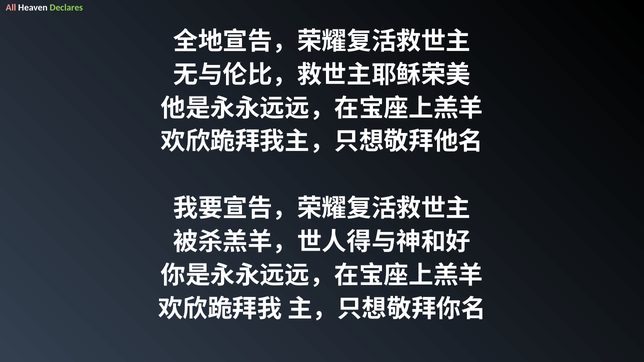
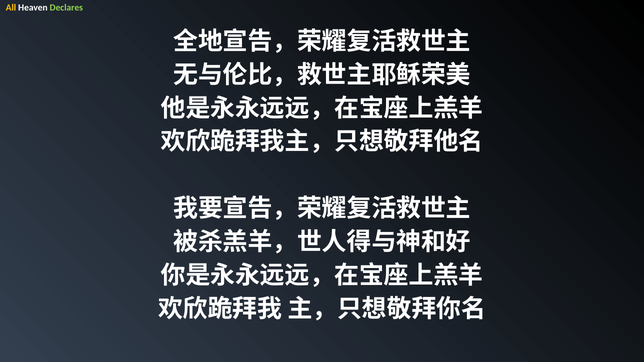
All colour: pink -> yellow
